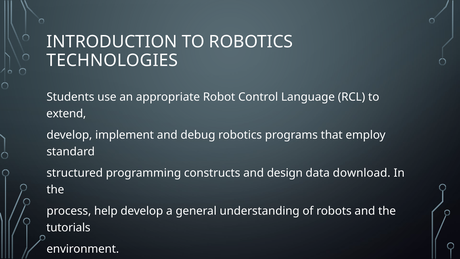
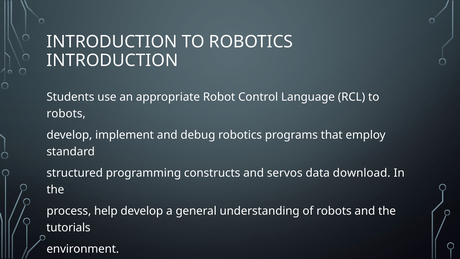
TECHNOLOGIES at (112, 60): TECHNOLOGIES -> INTRODUCTION
extend at (66, 114): extend -> robots
design: design -> servos
